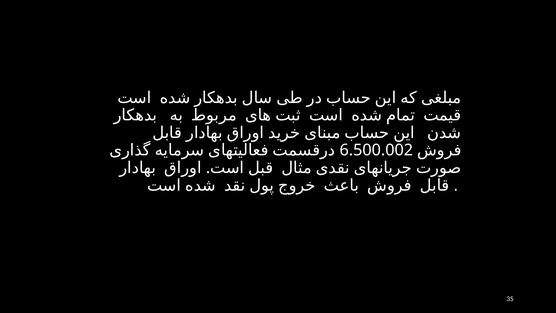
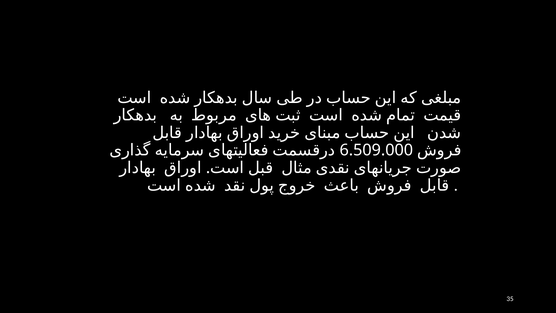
6.500.002: 6.500.002 -> 6.509.000
